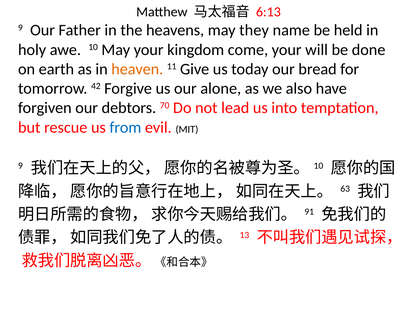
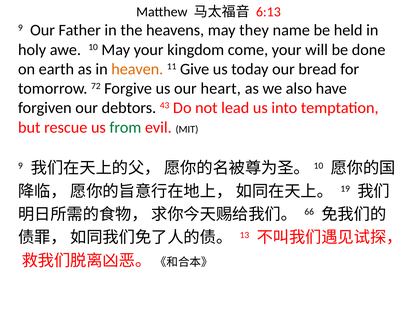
42: 42 -> 72
alone: alone -> heart
70: 70 -> 43
from colour: blue -> green
63: 63 -> 19
91: 91 -> 66
